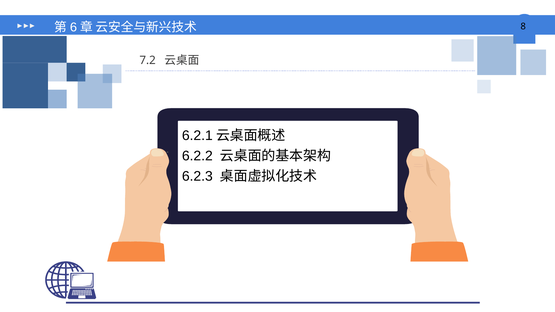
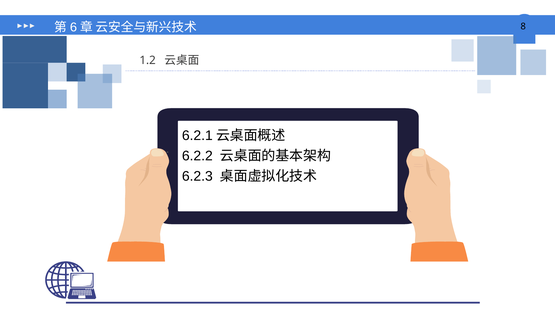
7.2: 7.2 -> 1.2
